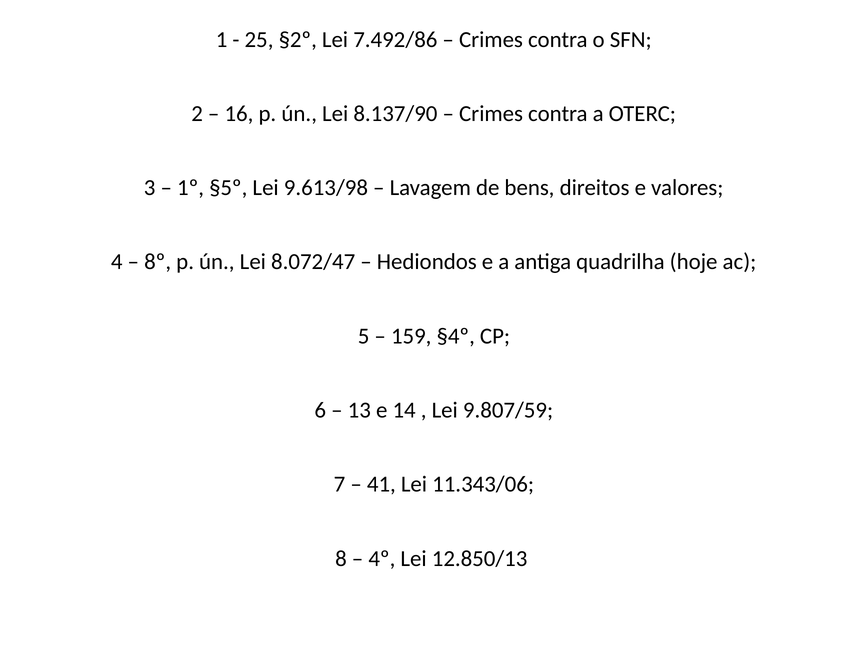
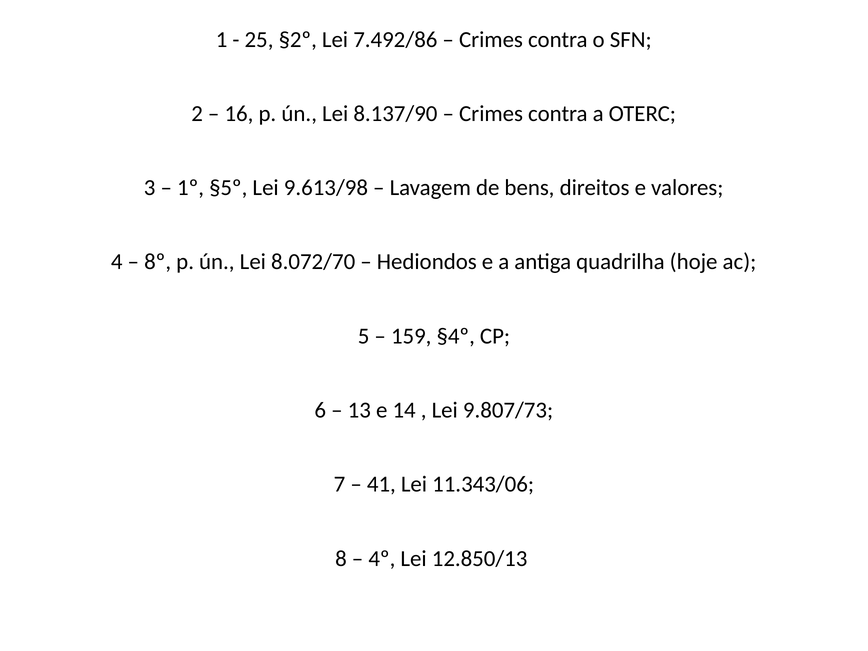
8.072/47: 8.072/47 -> 8.072/70
9.807/59: 9.807/59 -> 9.807/73
